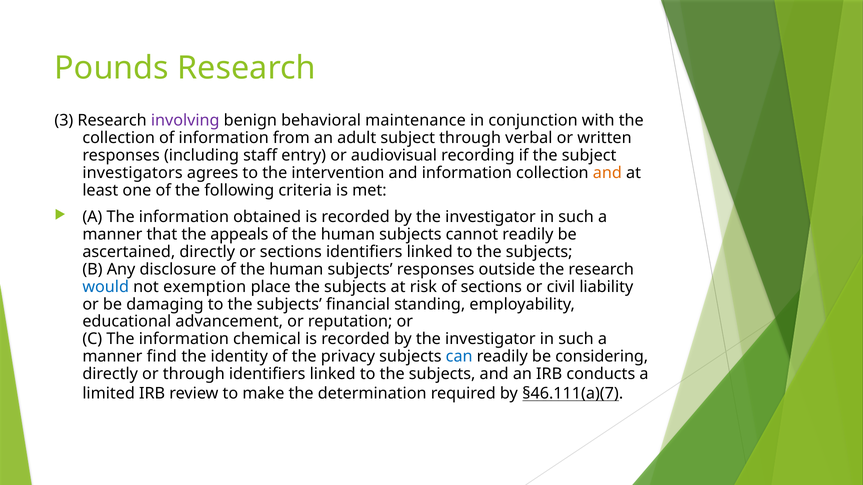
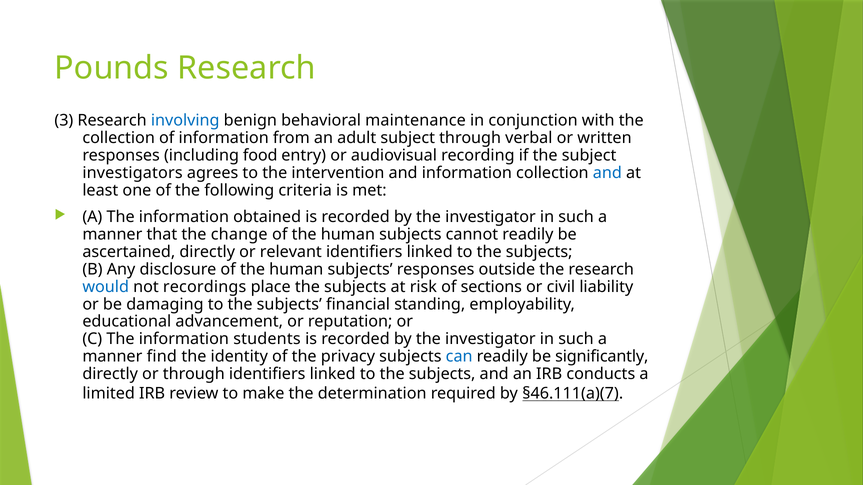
involving colour: purple -> blue
staff: staff -> food
and at (607, 173) colour: orange -> blue
appeals: appeals -> change
or sections: sections -> relevant
exemption: exemption -> recordings
chemical: chemical -> students
considering: considering -> significantly
